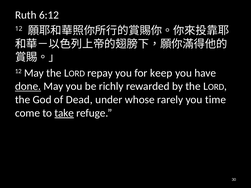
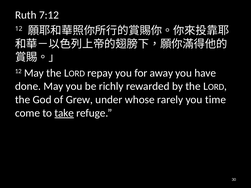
6:12: 6:12 -> 7:12
keep: keep -> away
done underline: present -> none
Dead: Dead -> Grew
